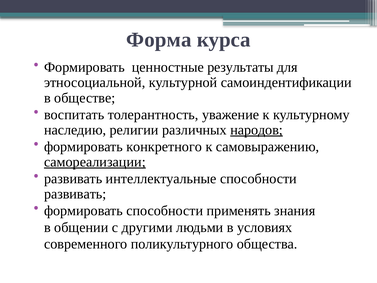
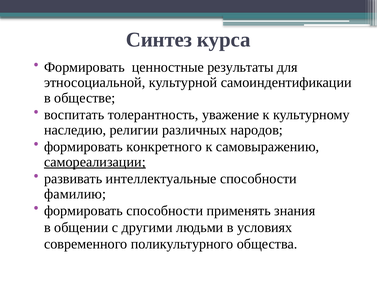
Форма: Форма -> Синтез
народов underline: present -> none
развивать at (75, 194): развивать -> фамилию
